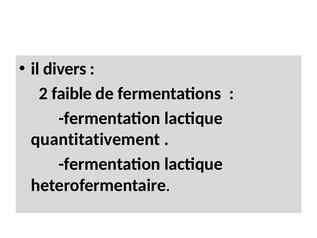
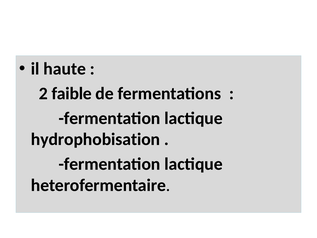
divers: divers -> haute
quantitativement: quantitativement -> hydrophobisation
